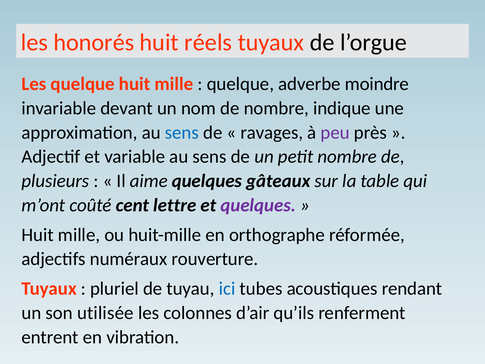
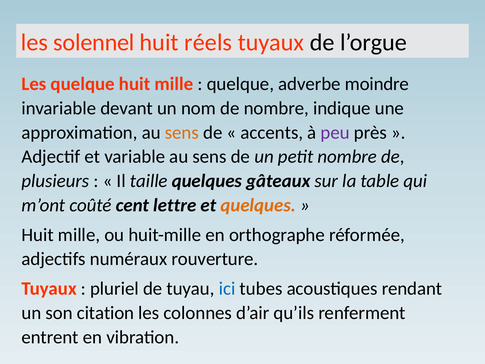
honorés: honorés -> solennel
sens at (182, 132) colour: blue -> orange
ravages: ravages -> accents
aime: aime -> taille
quelques at (258, 205) colour: purple -> orange
utilisée: utilisée -> citation
